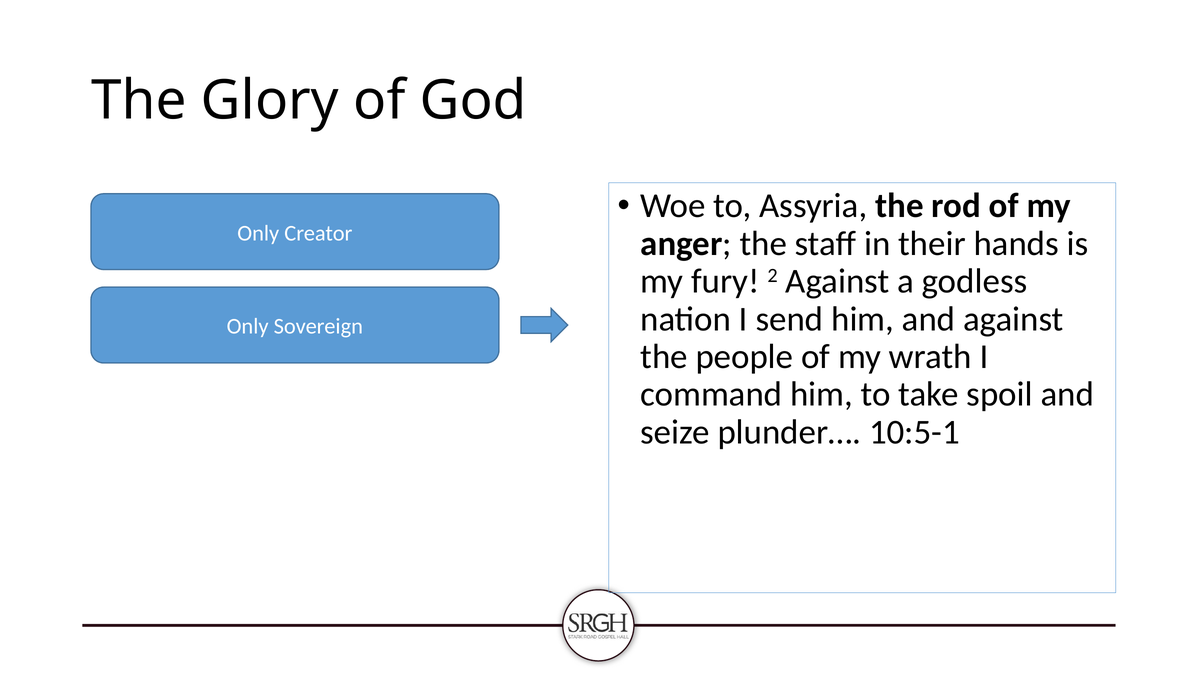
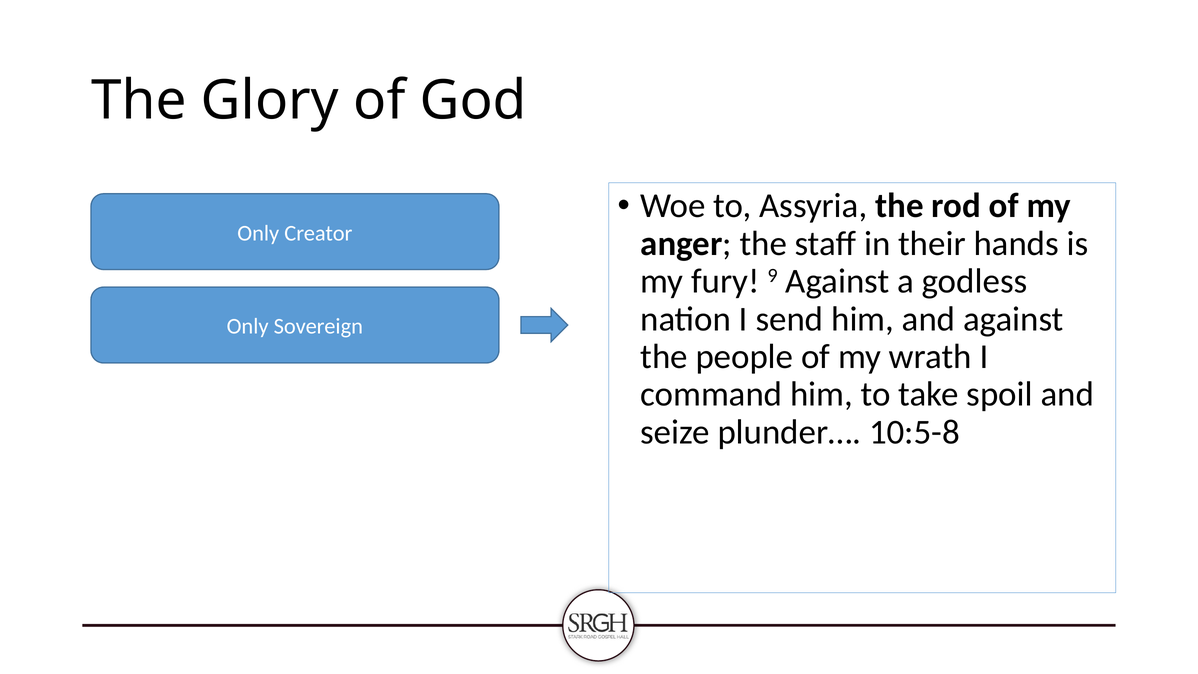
2: 2 -> 9
10:5-1: 10:5-1 -> 10:5-8
